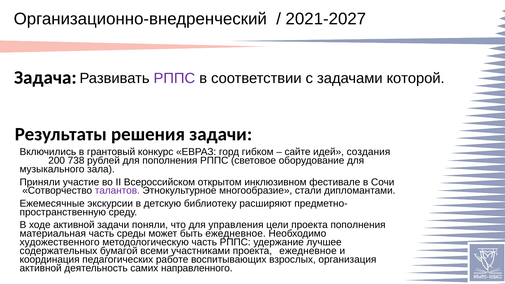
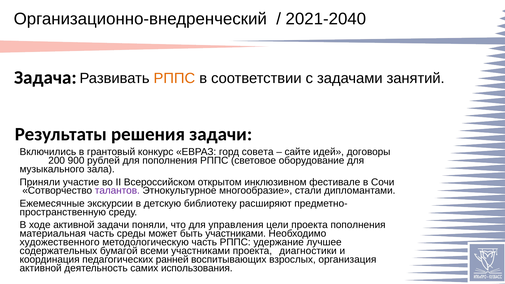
2021-2027: 2021-2027 -> 2021-2040
РППС at (174, 78) colour: purple -> orange
которой: которой -> занятий
гибком: гибком -> совета
создания: создания -> договоры
738: 738 -> 900
быть ежедневное: ежедневное -> участниками
проекта ежедневное: ежедневное -> диагностики
работе: работе -> ранней
направленного: направленного -> использования
